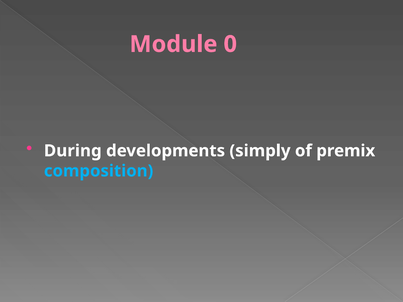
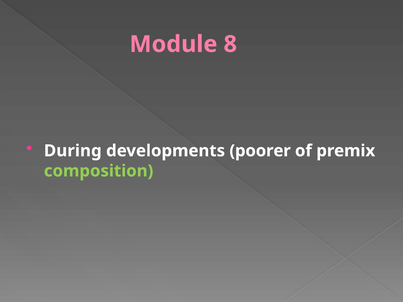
0: 0 -> 8
simply: simply -> poorer
composition colour: light blue -> light green
